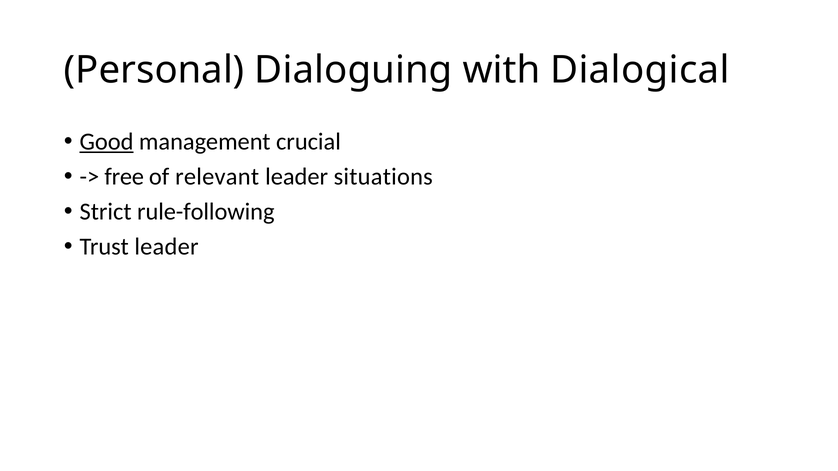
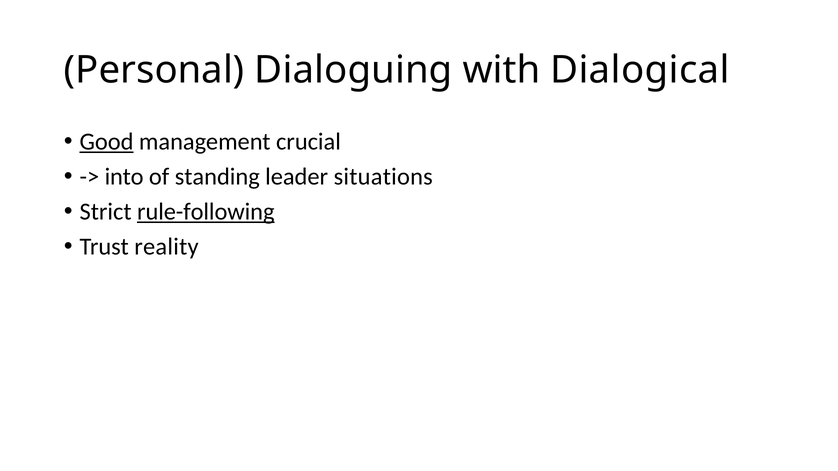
free: free -> into
relevant: relevant -> standing
rule-following underline: none -> present
Trust leader: leader -> reality
